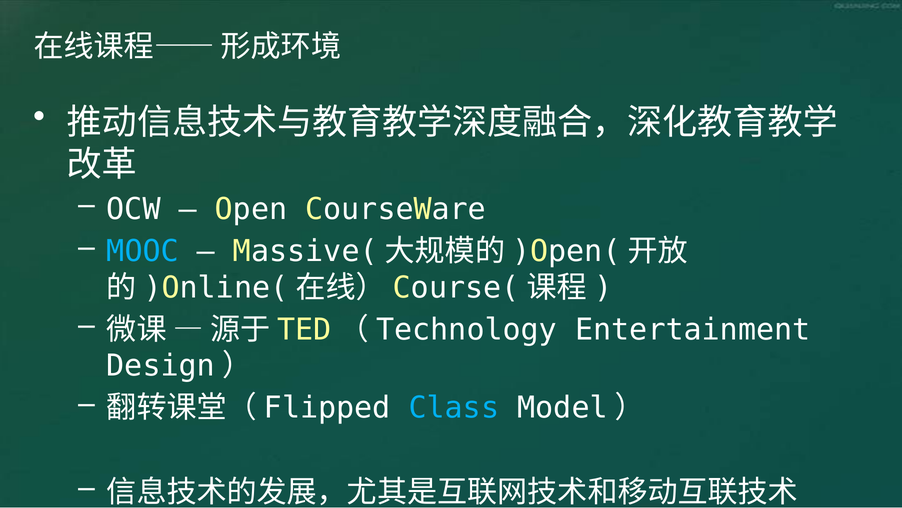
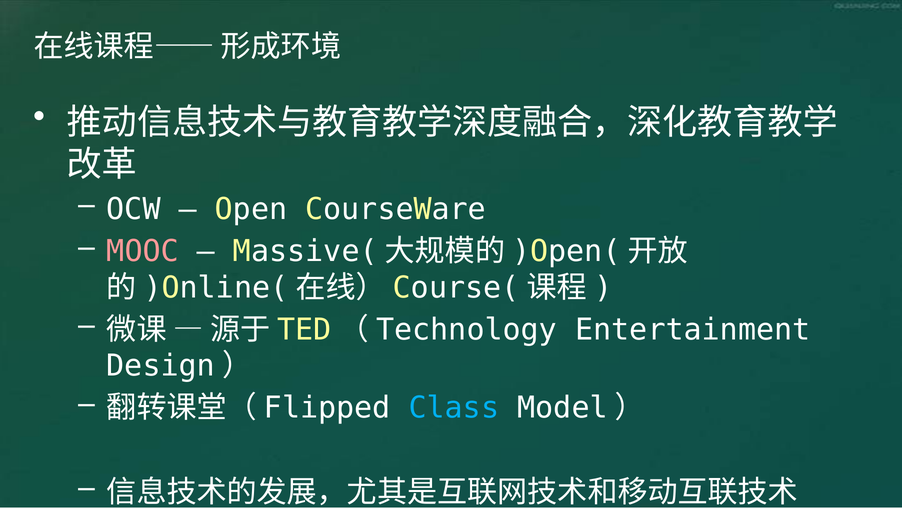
MOOC colour: light blue -> pink
